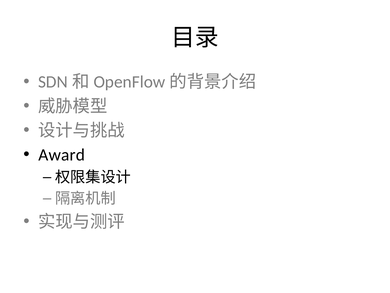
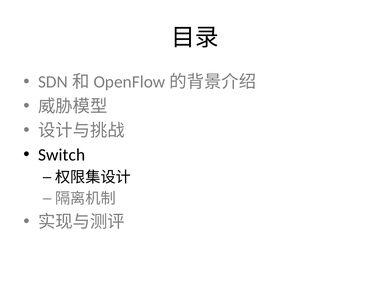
Award: Award -> Switch
